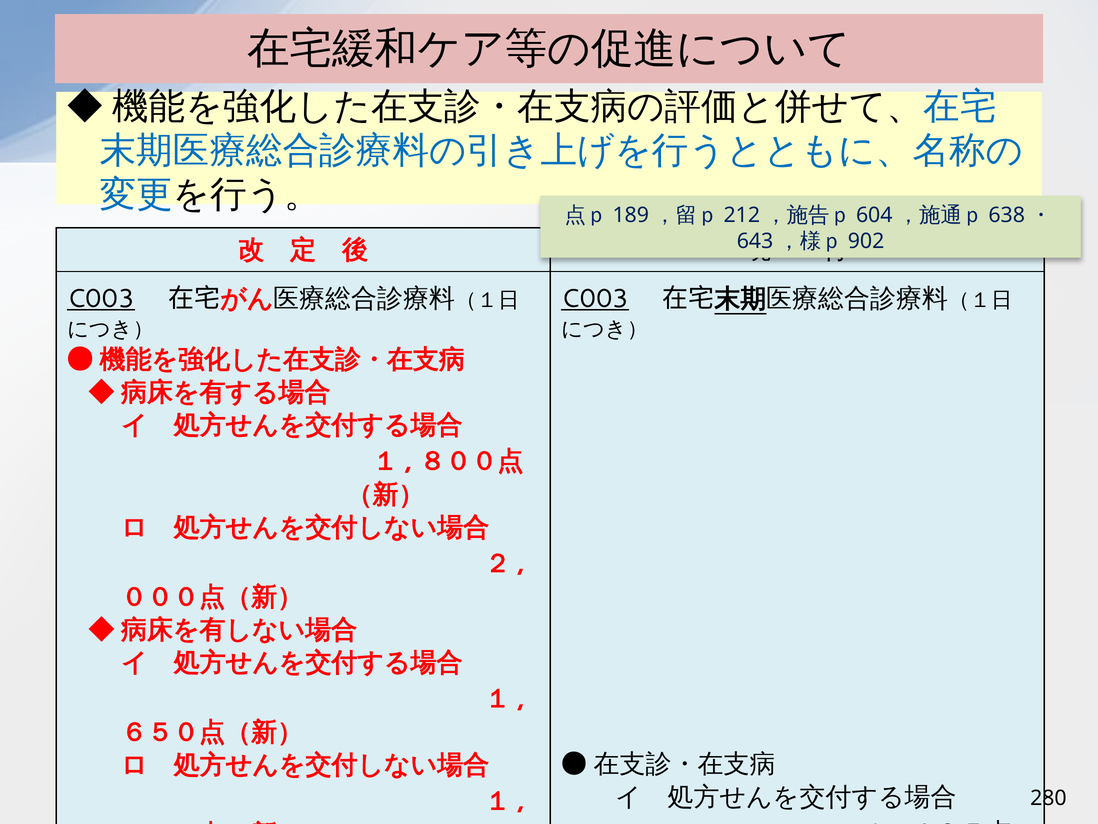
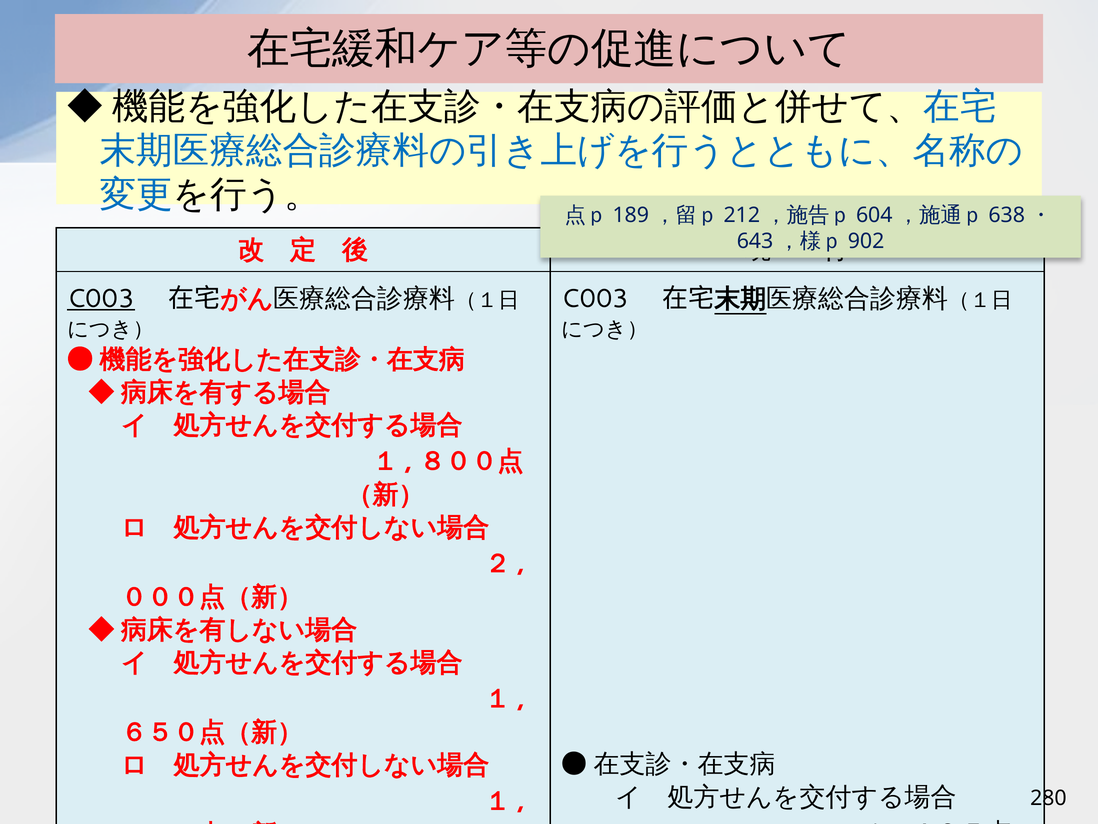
C003 at (595, 298) underline: present -> none
